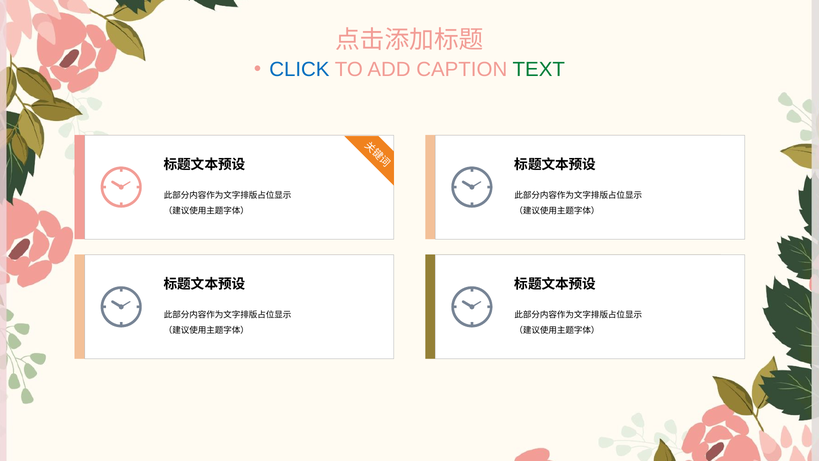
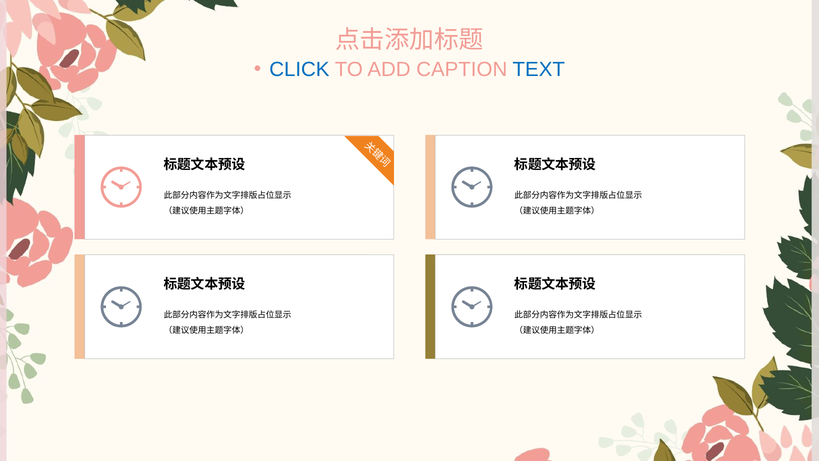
TEXT colour: green -> blue
